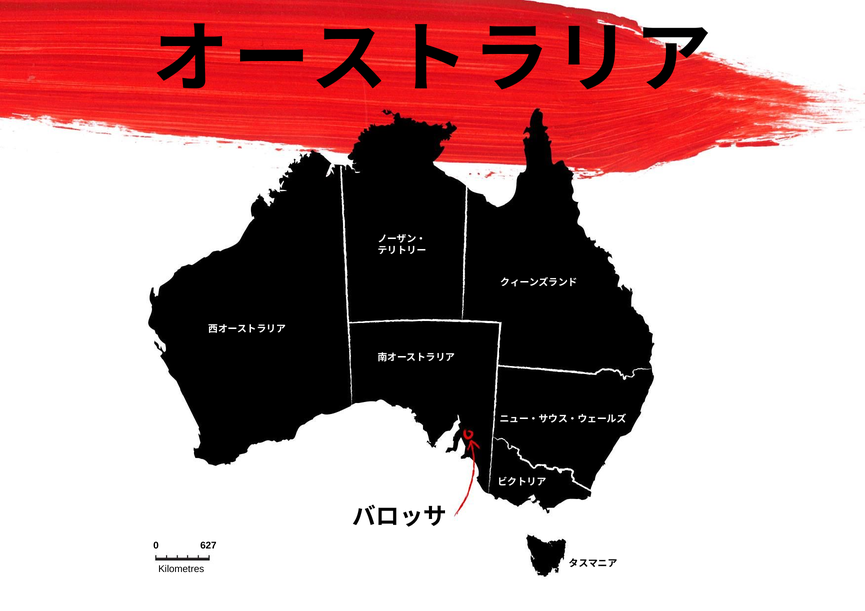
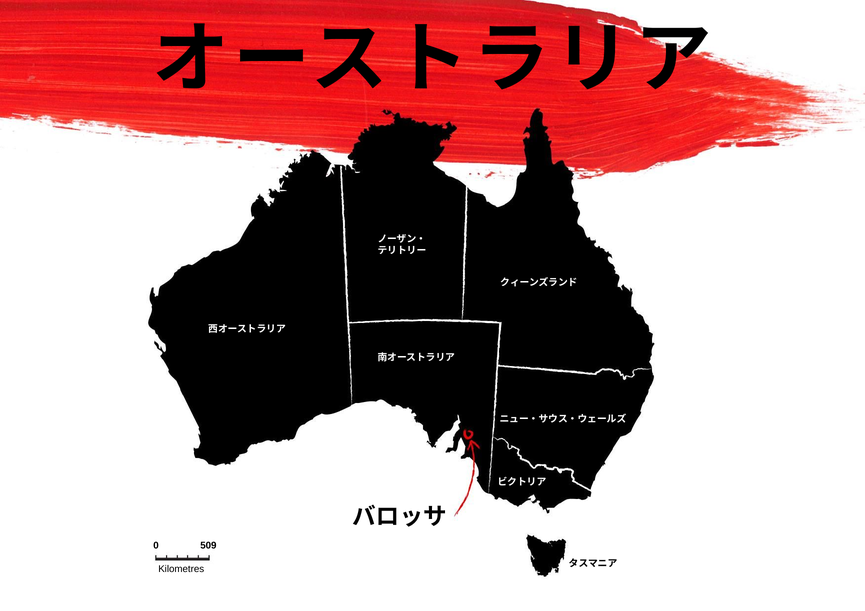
627: 627 -> 509
